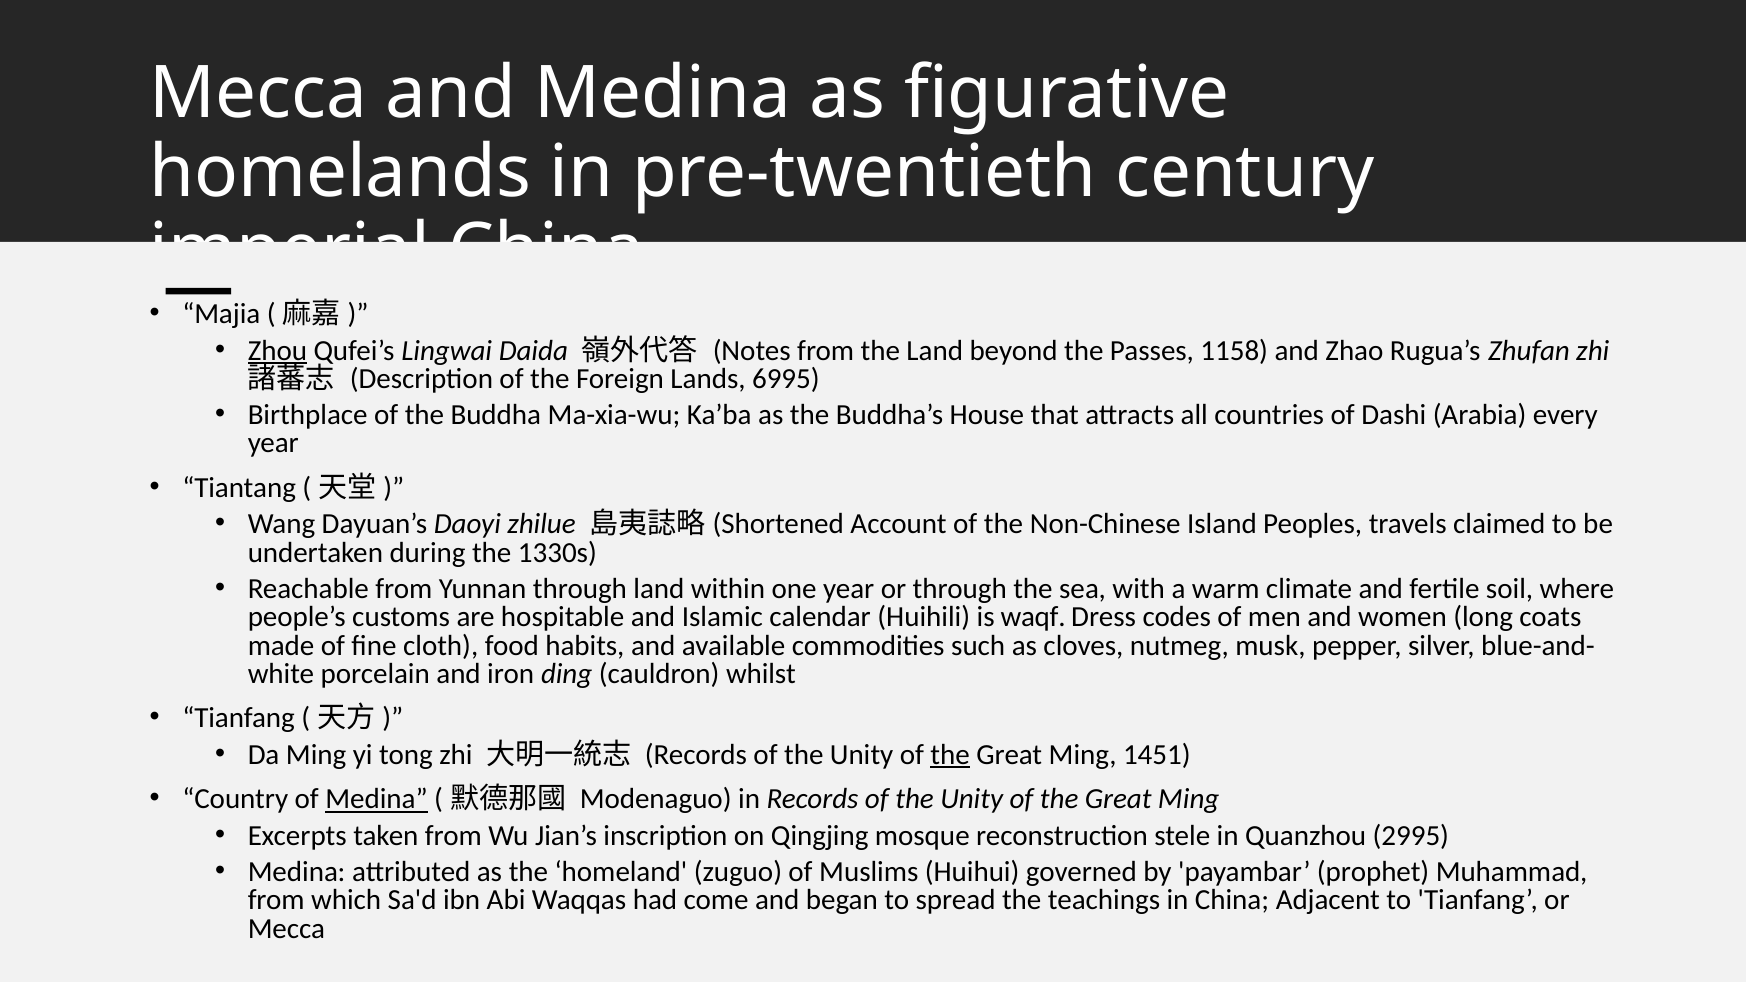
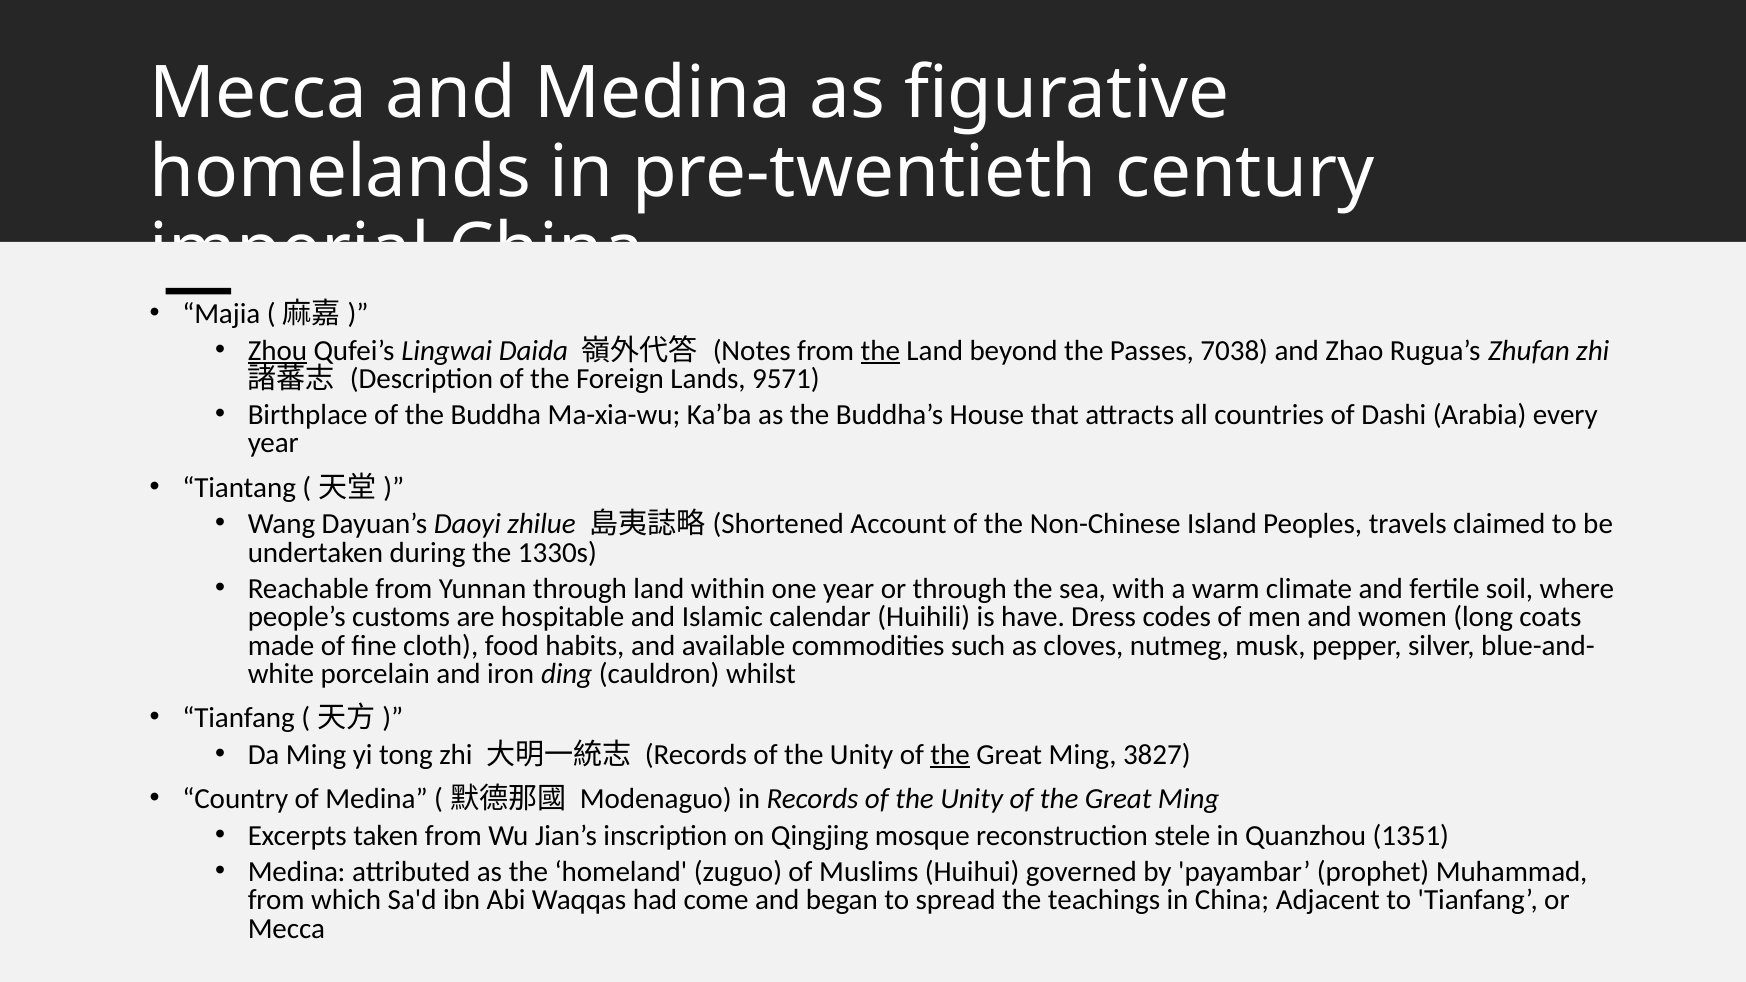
the at (880, 350) underline: none -> present
1158: 1158 -> 7038
6995: 6995 -> 9571
waqf: waqf -> have
1451: 1451 -> 3827
Medina at (377, 799) underline: present -> none
2995: 2995 -> 1351
